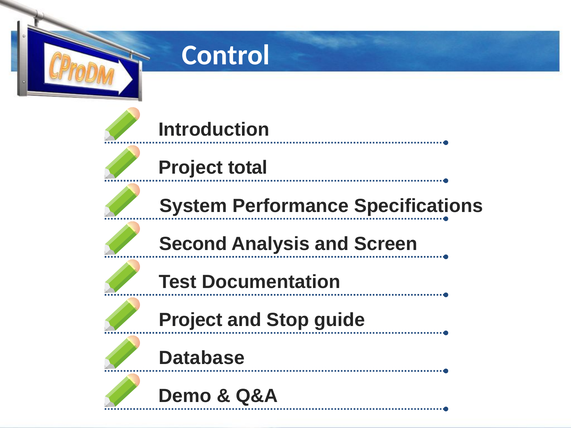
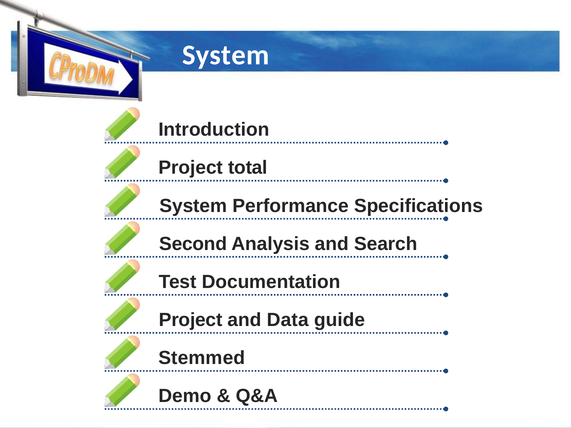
Control at (226, 55): Control -> System
Screen: Screen -> Search
Stop: Stop -> Data
Database: Database -> Stemmed
